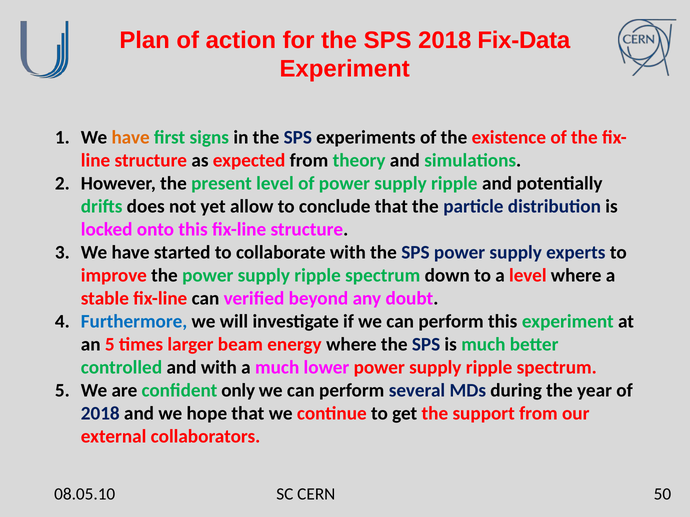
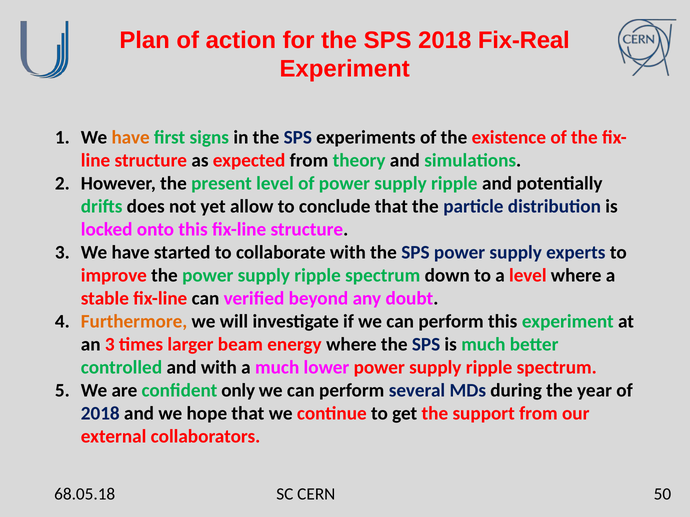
Fix-Data: Fix-Data -> Fix-Real
Furthermore colour: blue -> orange
an 5: 5 -> 3
08.05.10: 08.05.10 -> 68.05.18
